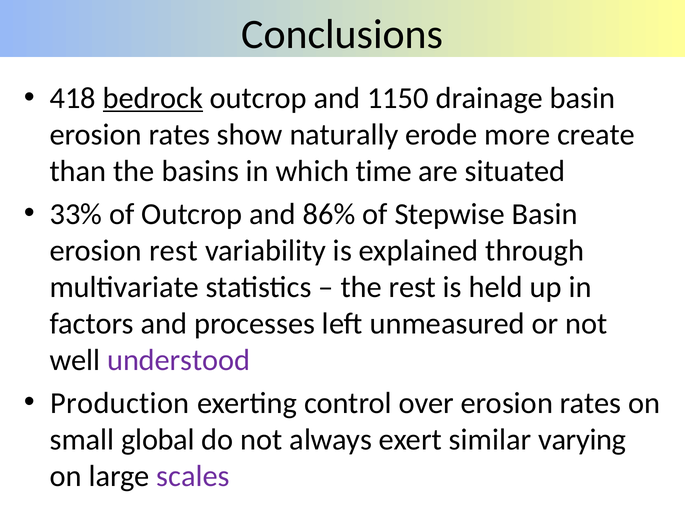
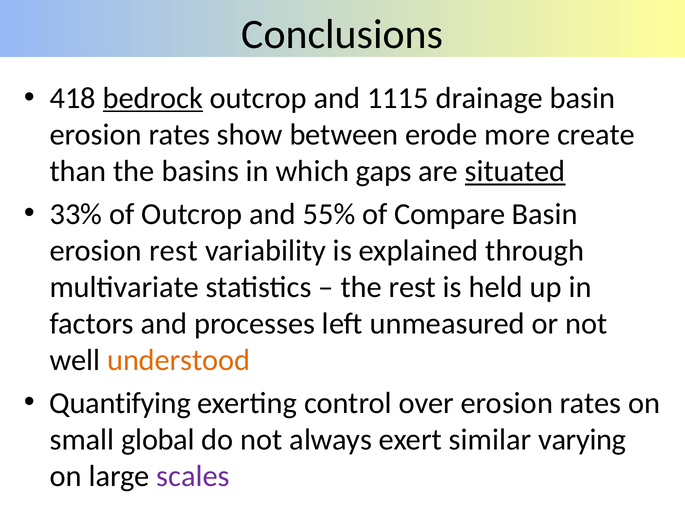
1150: 1150 -> 1115
naturally: naturally -> between
time: time -> gaps
situated underline: none -> present
86%: 86% -> 55%
Stepwise: Stepwise -> Compare
understood colour: purple -> orange
Production: Production -> Quantifying
